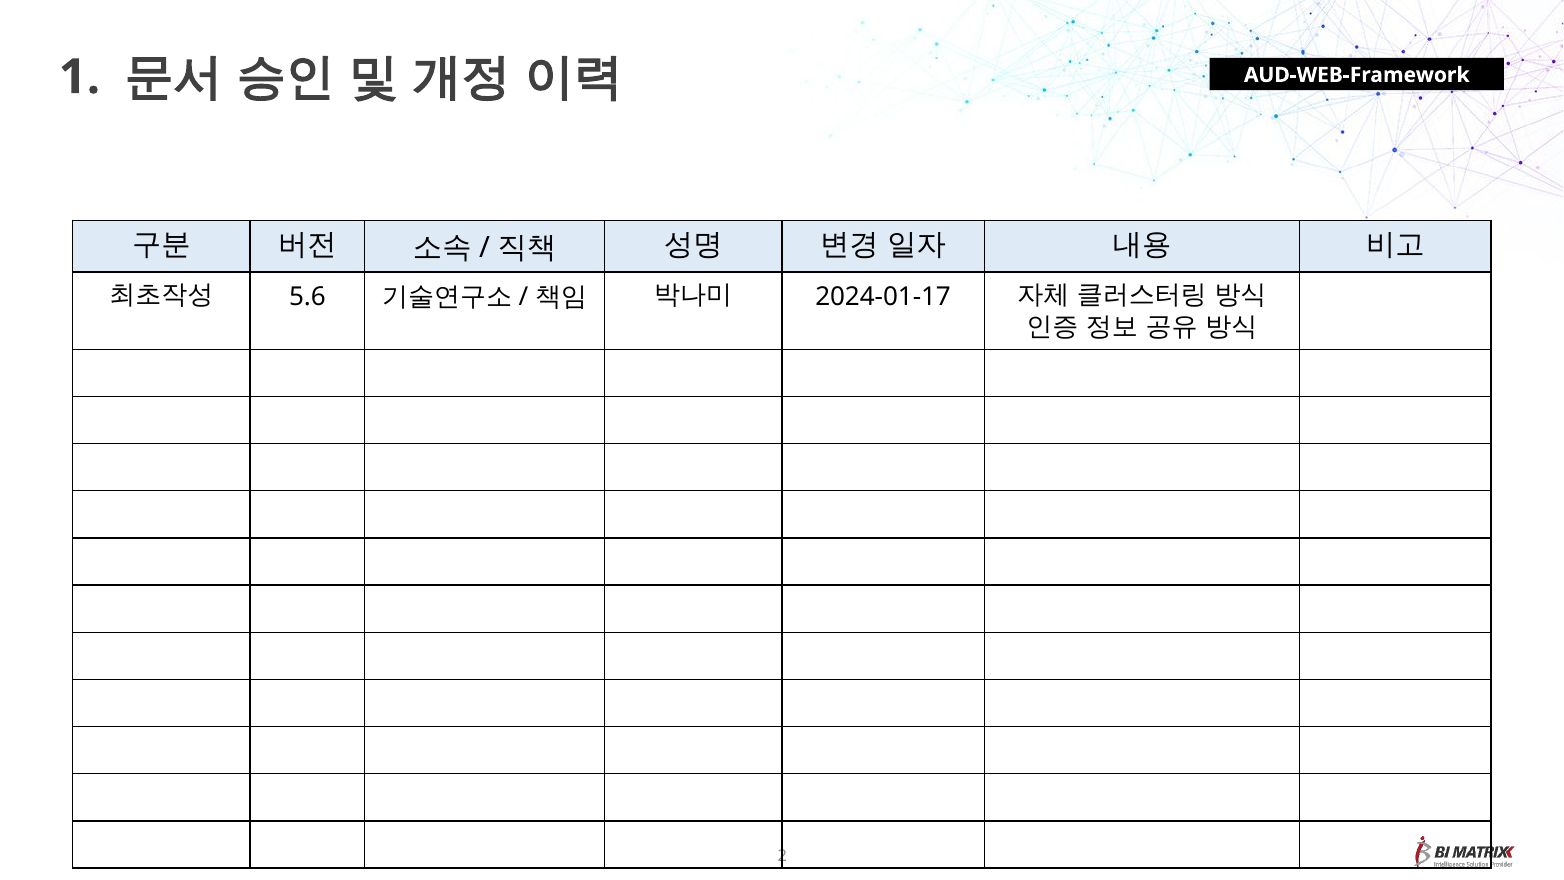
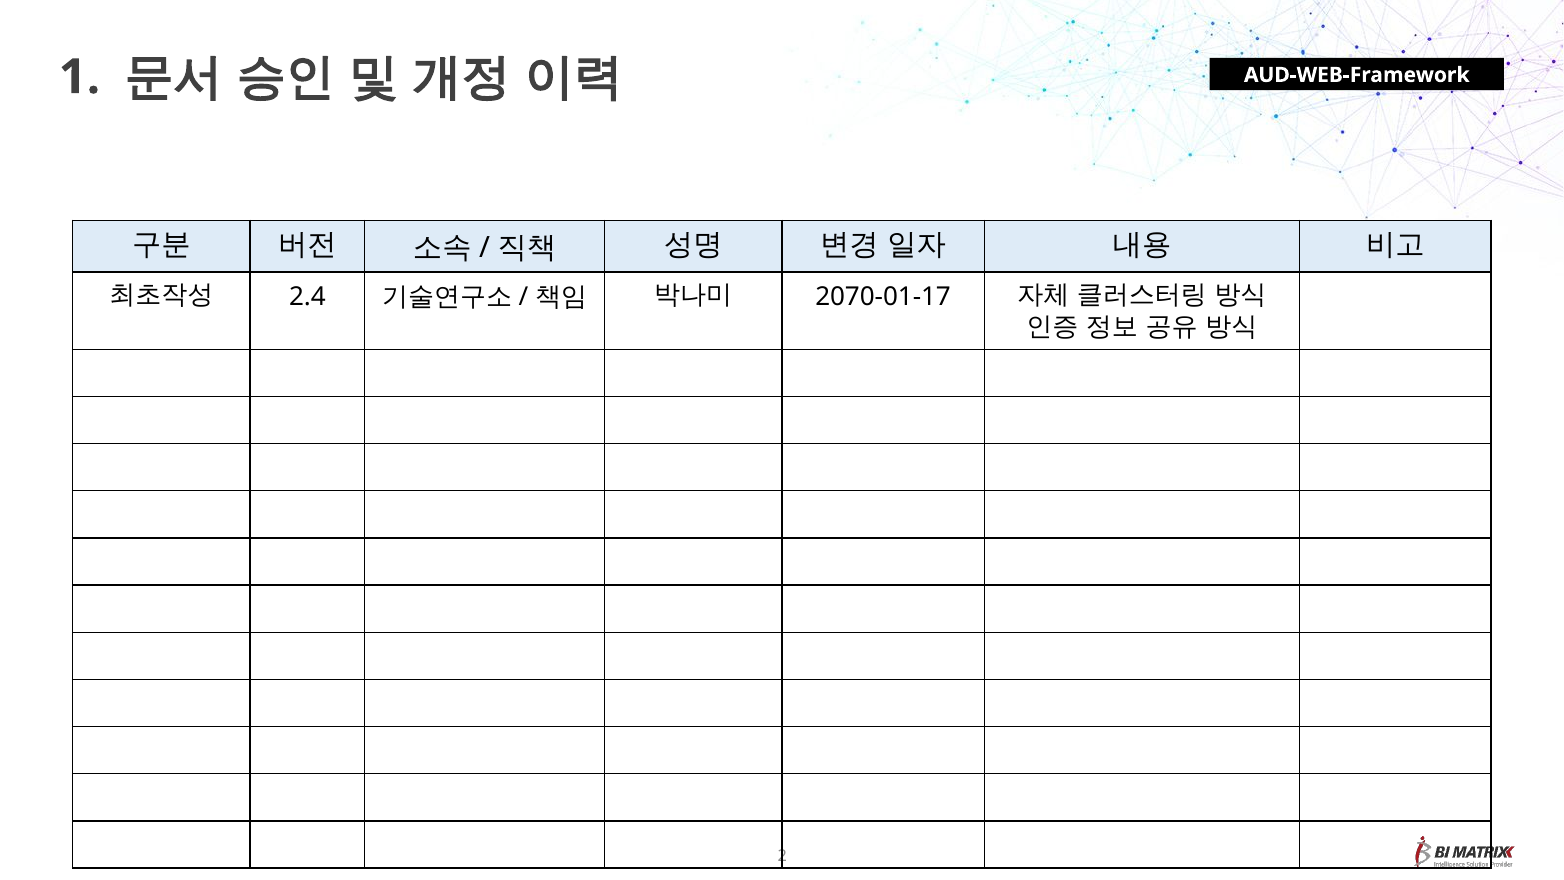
5.6: 5.6 -> 2.4
2024-01-17: 2024-01-17 -> 2070-01-17
